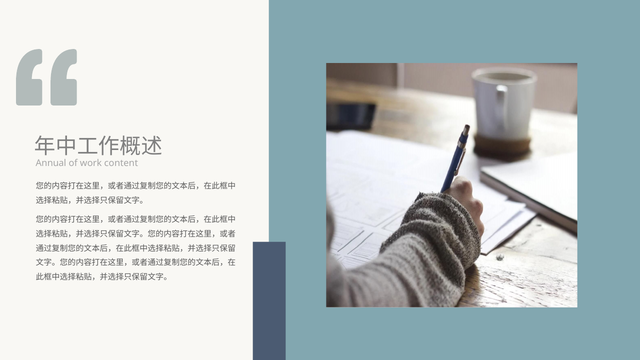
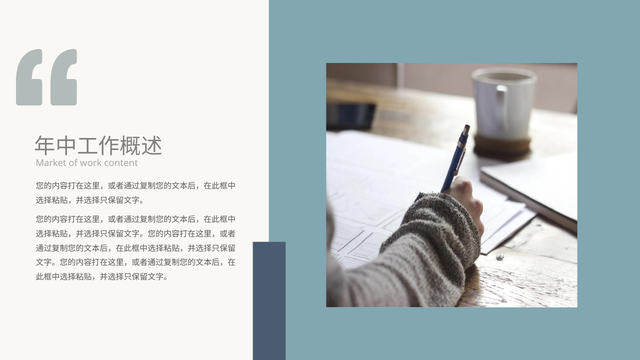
Annual: Annual -> Market
